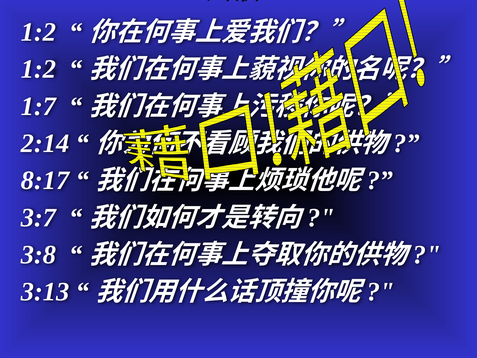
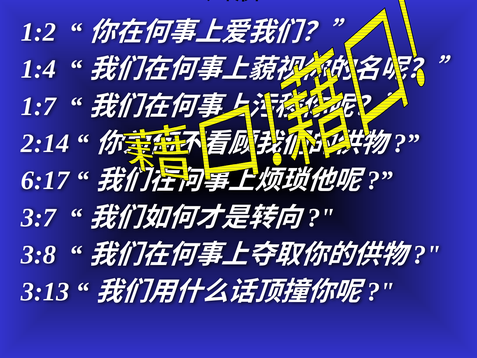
1:2 at (39, 69): 1:2 -> 1:4
8:17: 8:17 -> 6:17
